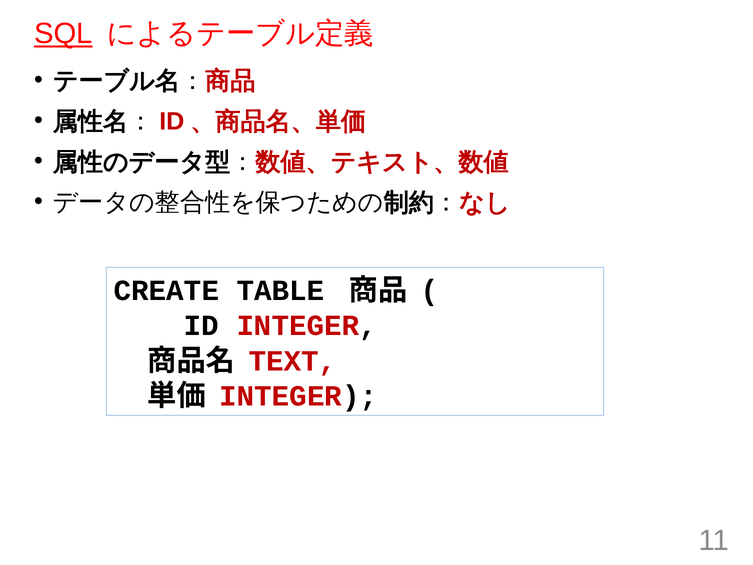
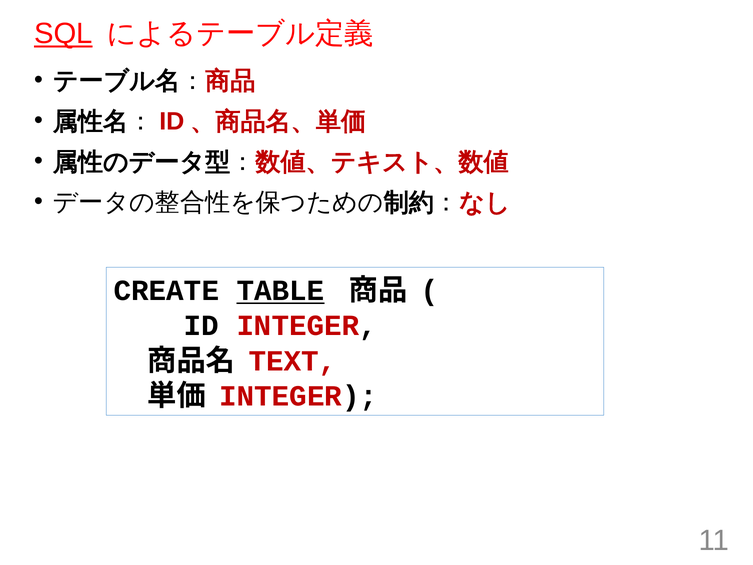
TABLE underline: none -> present
